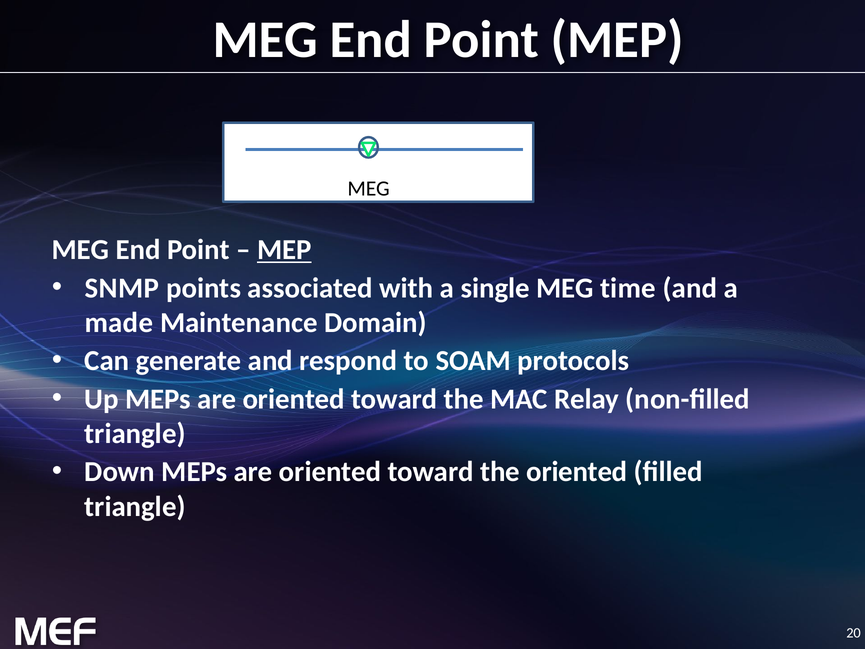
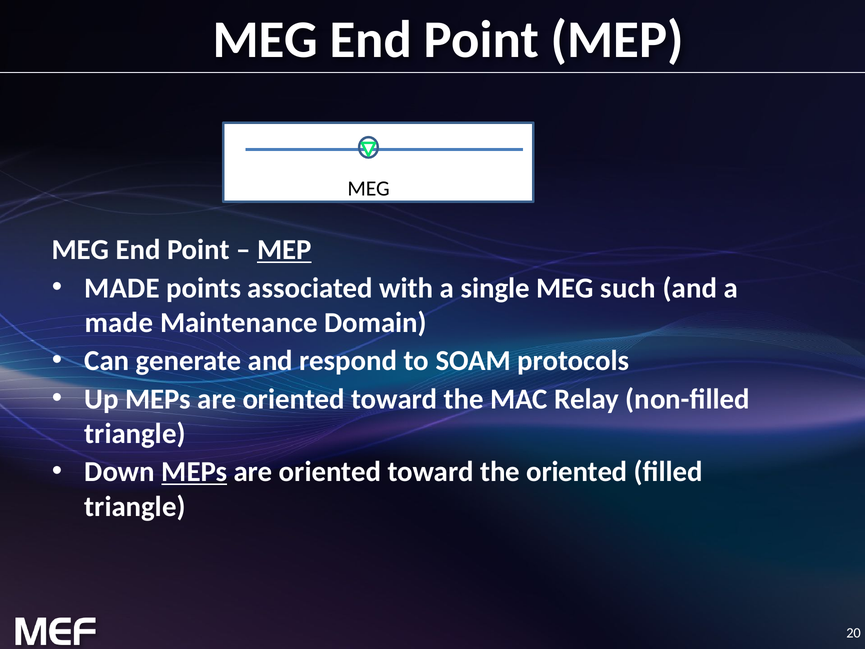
SNMP at (122, 288): SNMP -> MADE
time: time -> such
MEPs at (194, 472) underline: none -> present
